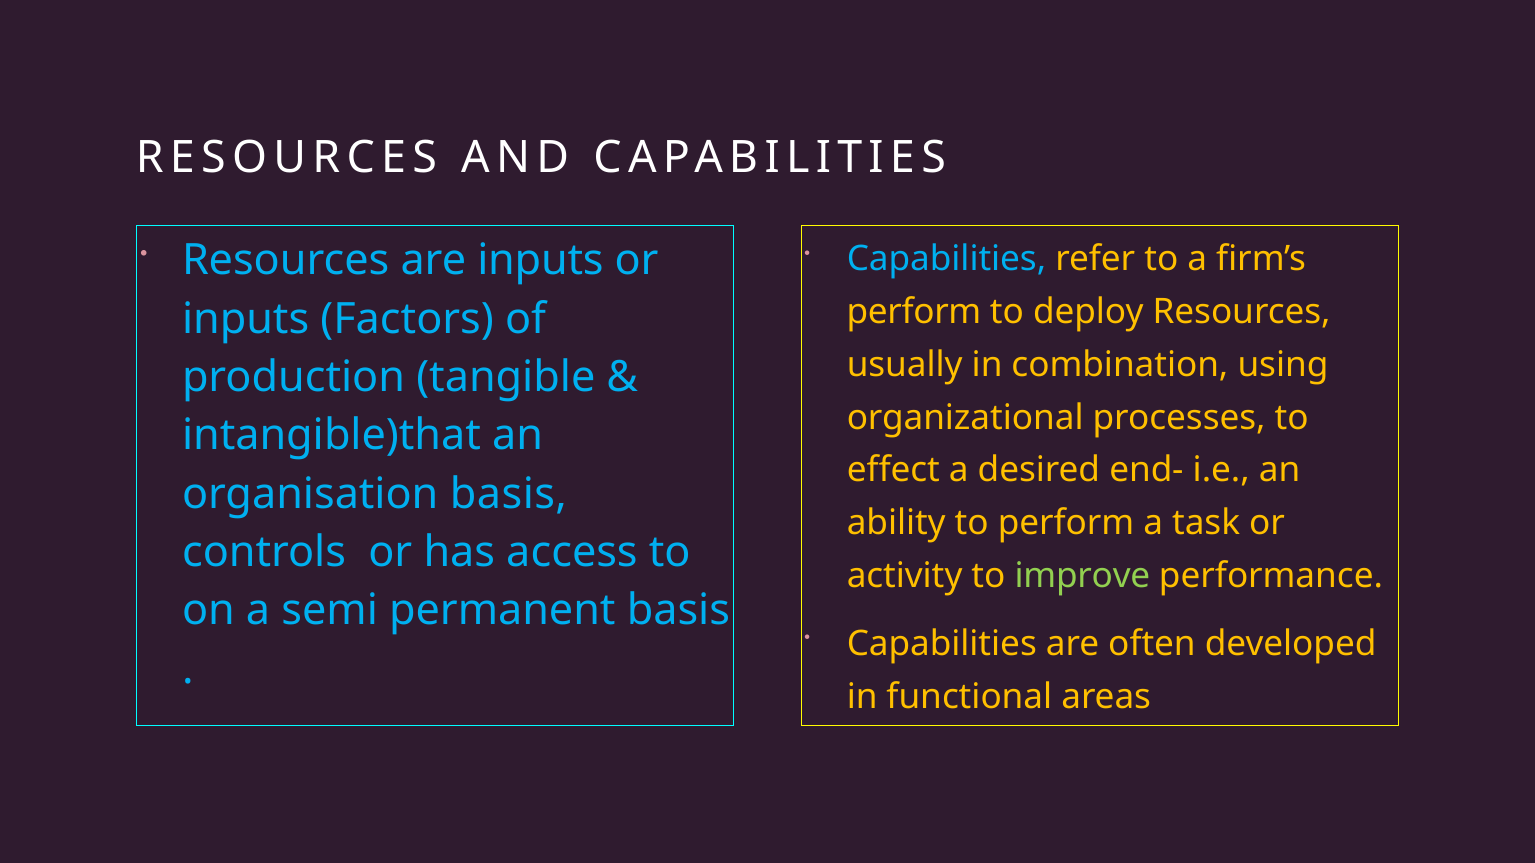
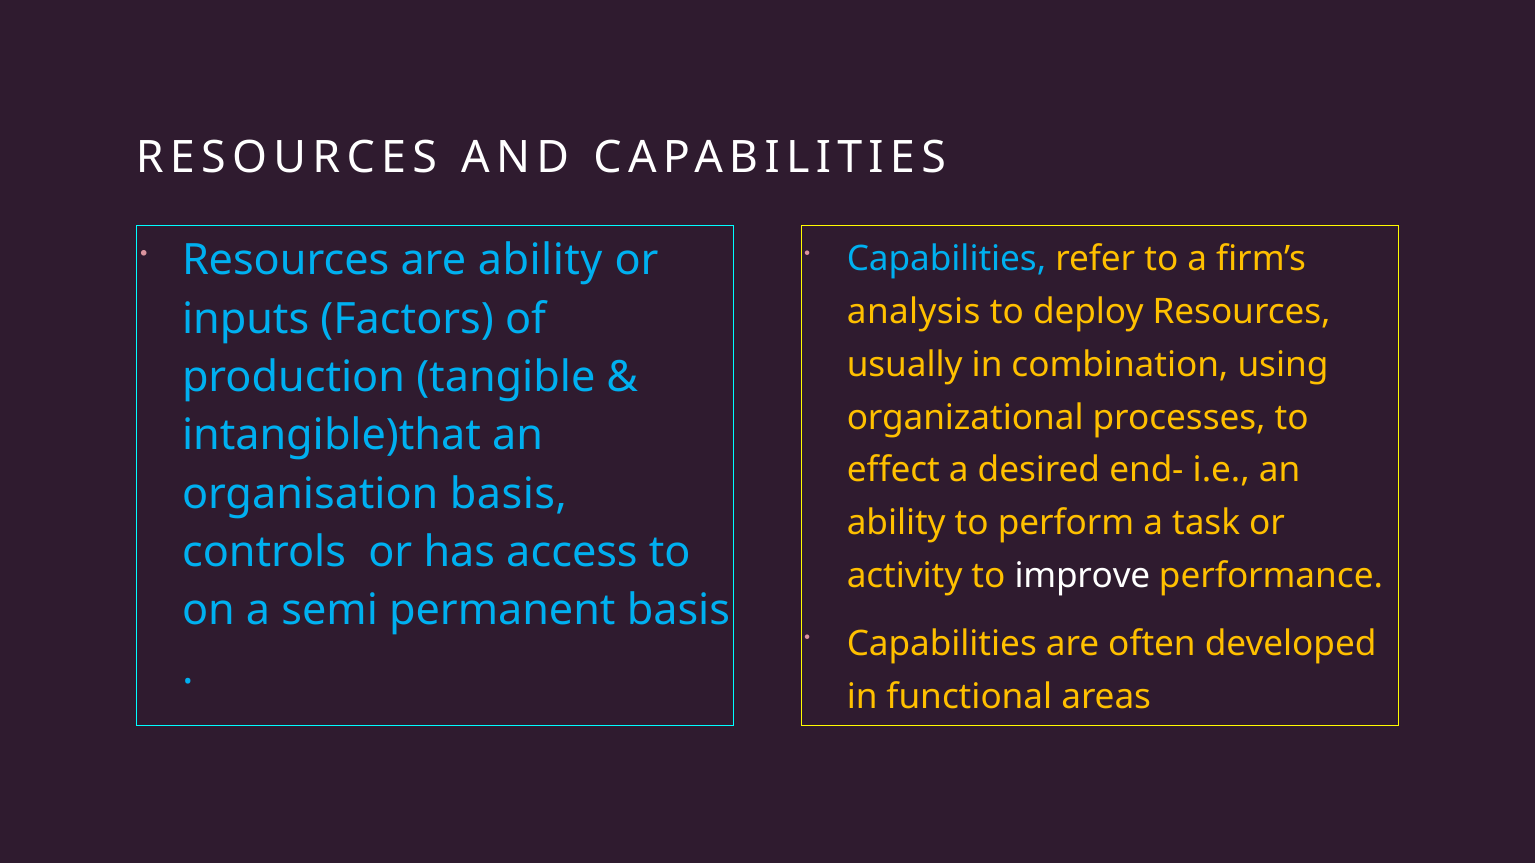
are inputs: inputs -> ability
perform at (914, 312): perform -> analysis
improve colour: light green -> white
